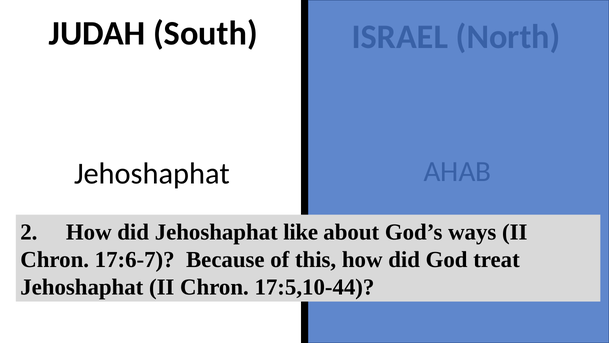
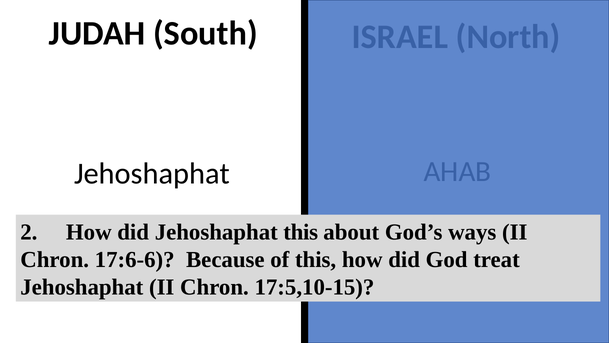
Jehoshaphat like: like -> this
17:6-7: 17:6-7 -> 17:6-6
17:5,10-44: 17:5,10-44 -> 17:5,10-15
